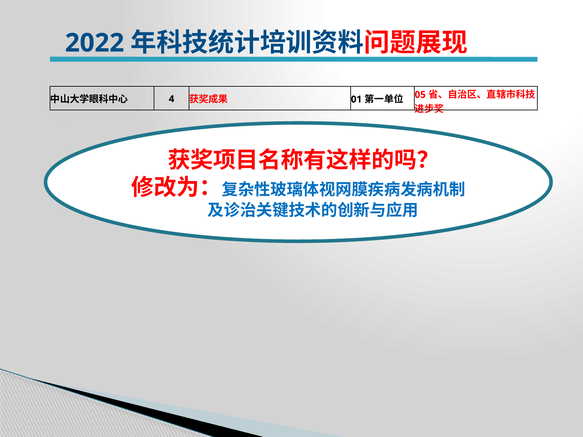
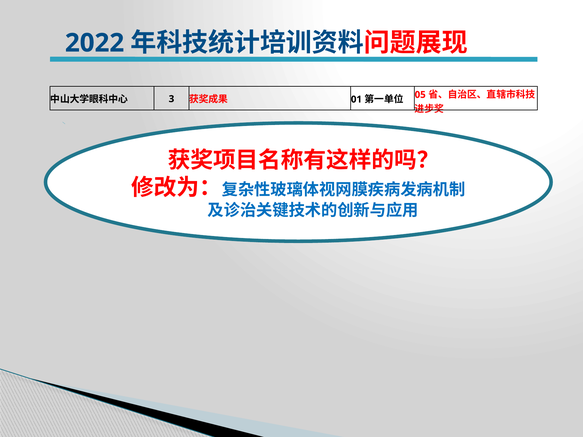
4: 4 -> 3
